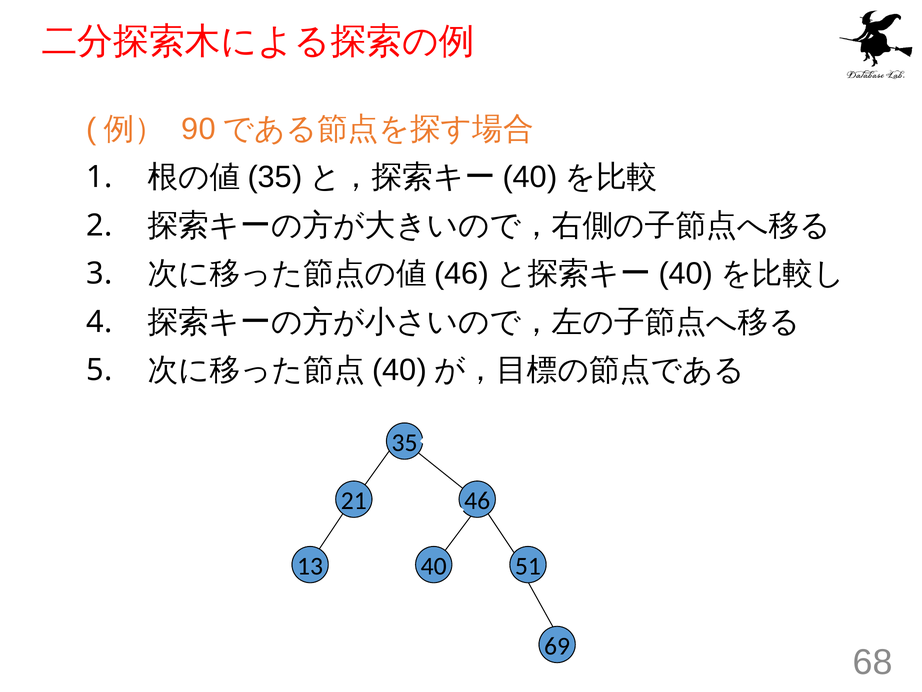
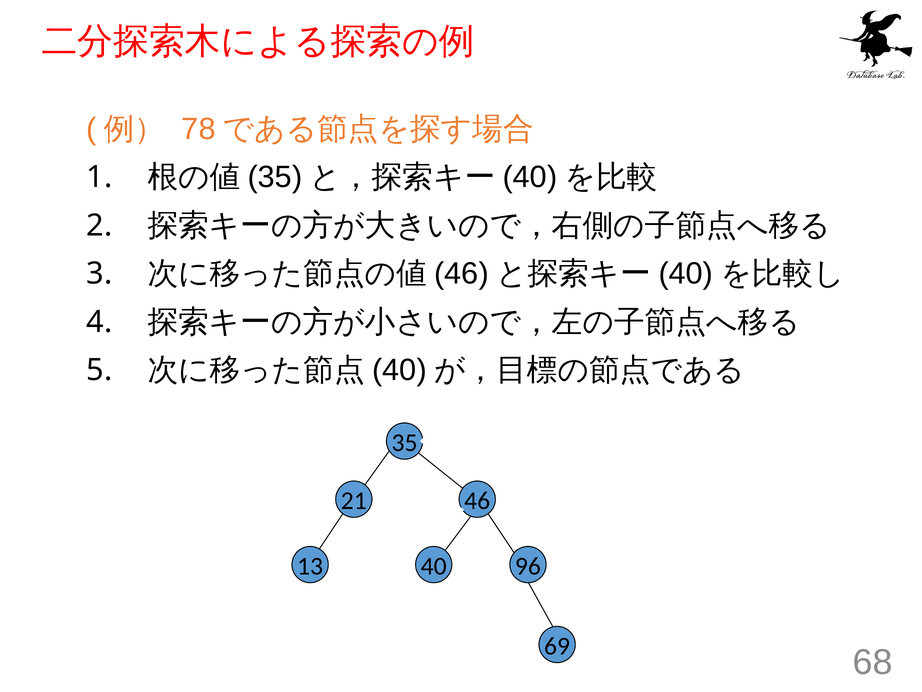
90: 90 -> 78
51: 51 -> 96
